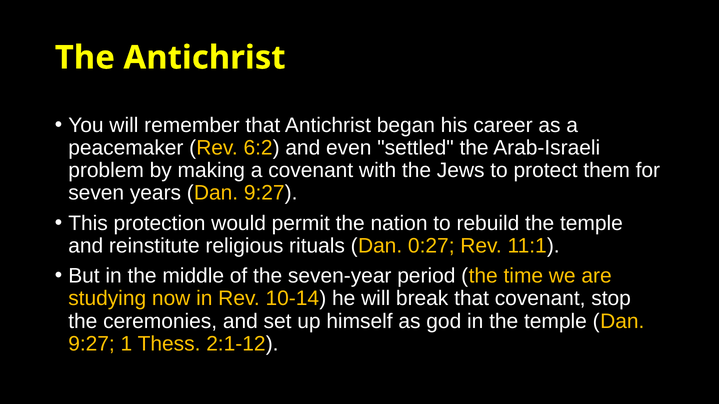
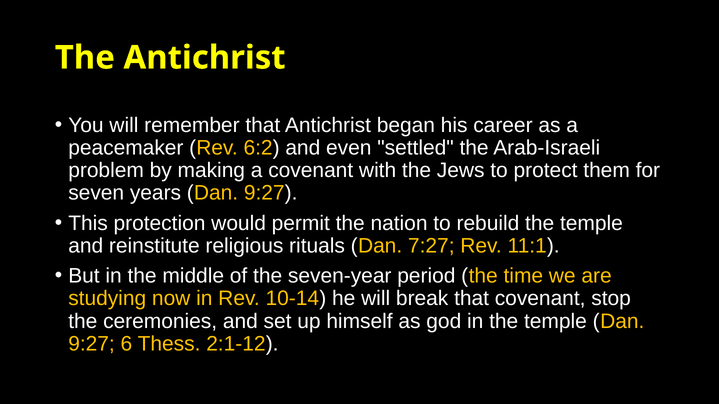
0:27: 0:27 -> 7:27
1: 1 -> 6
